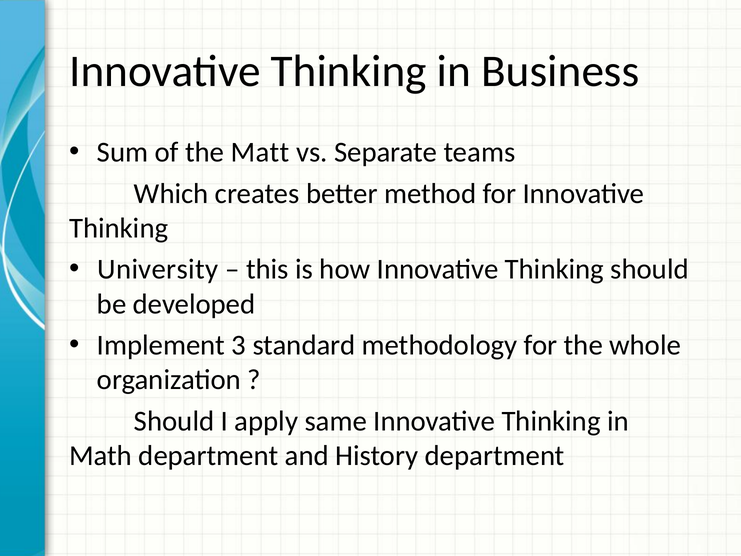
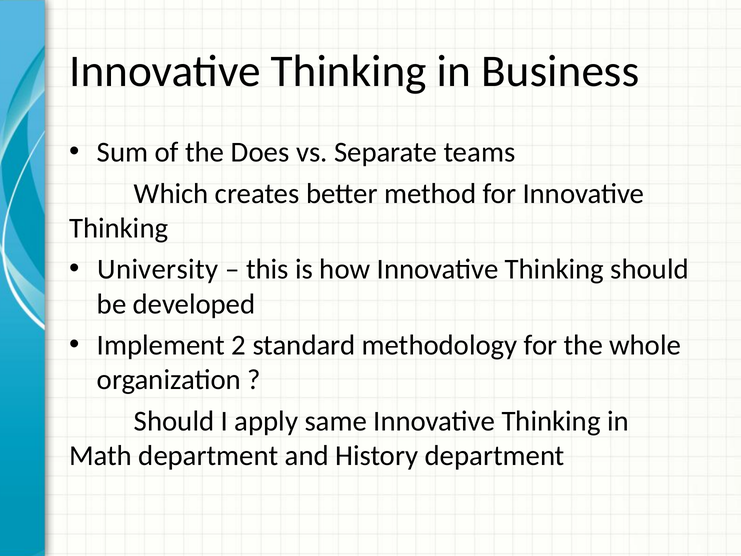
Matt: Matt -> Does
3: 3 -> 2
